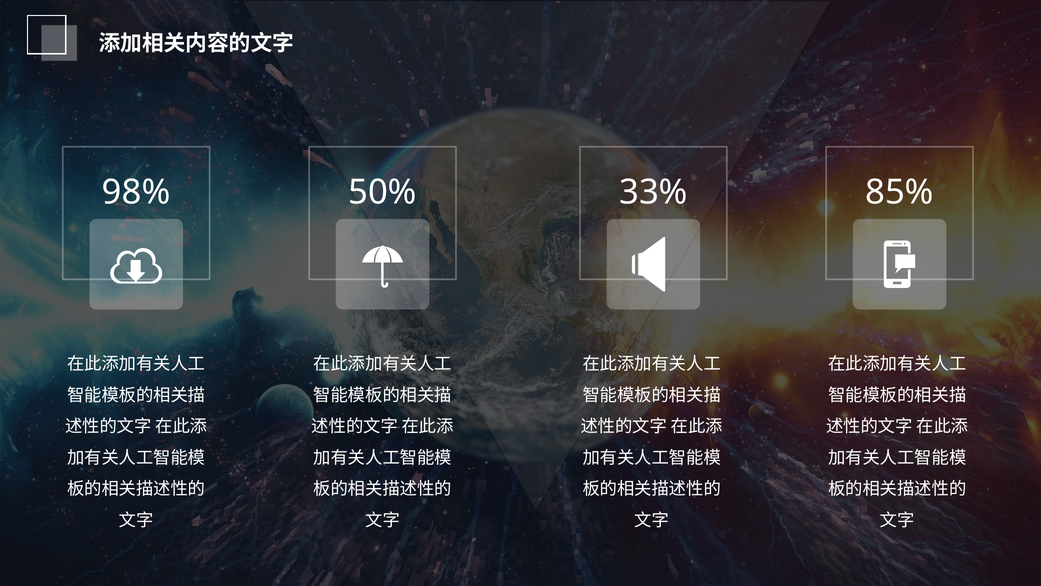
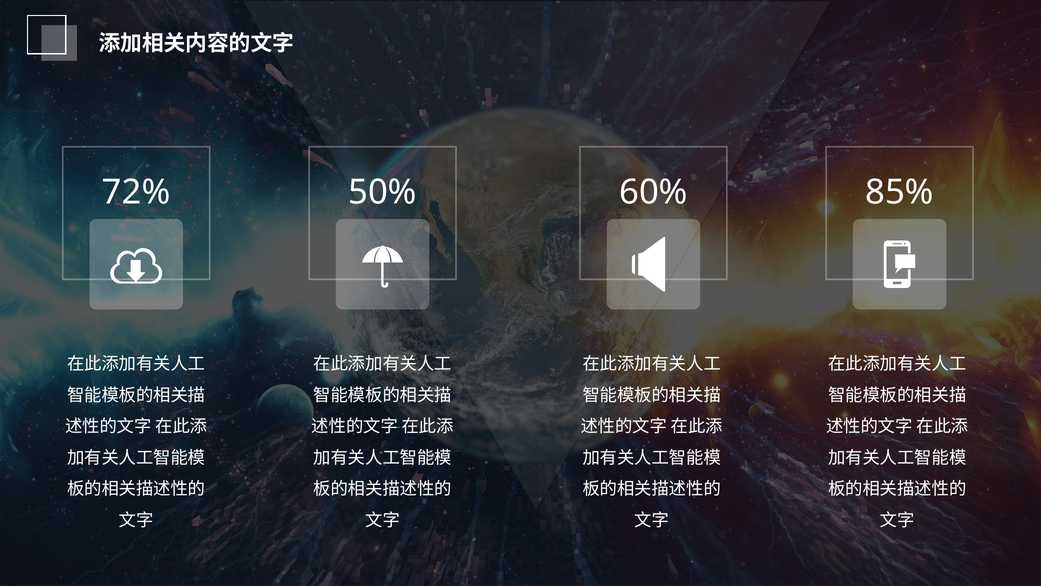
98%: 98% -> 72%
33%: 33% -> 60%
